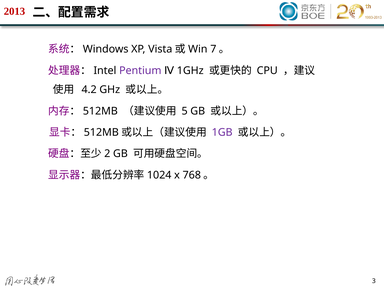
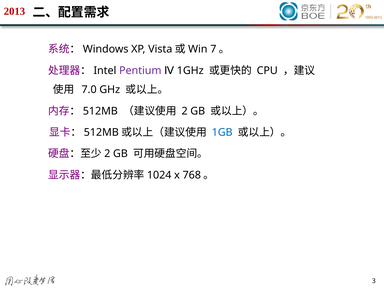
4.2: 4.2 -> 7.0
5 at (185, 111): 5 -> 2
1GB colour: purple -> blue
